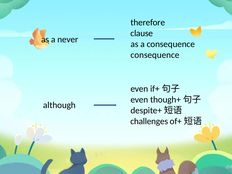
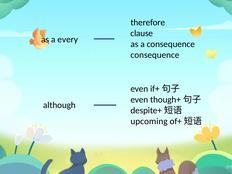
never: never -> every
challenges: challenges -> upcoming
